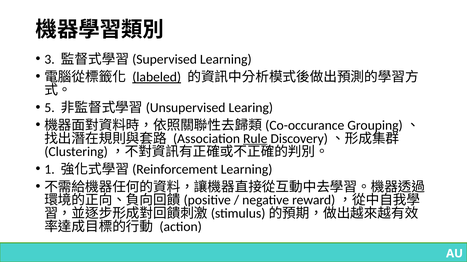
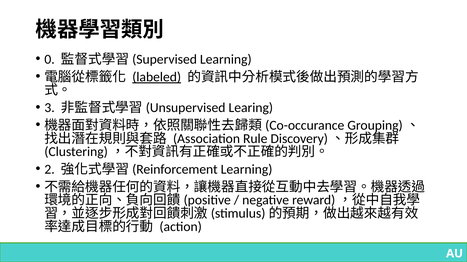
3: 3 -> 0
5: 5 -> 3
Rule underline: present -> none
1: 1 -> 2
